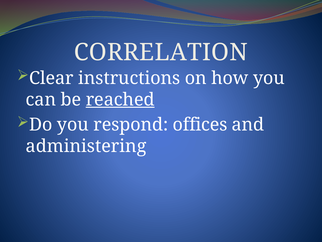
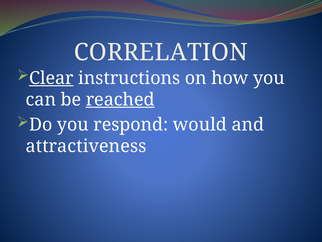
Clear underline: none -> present
offices: offices -> would
administering: administering -> attractiveness
